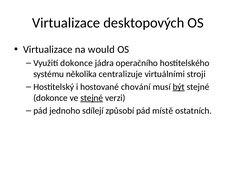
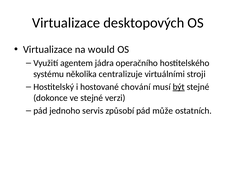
Využití dokonce: dokonce -> agentem
stejné at (92, 98) underline: present -> none
sdílejí: sdílejí -> servis
místě: místě -> může
